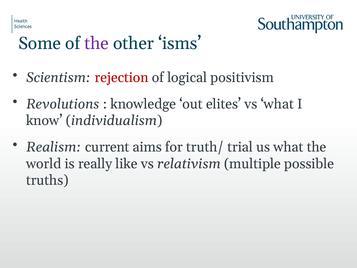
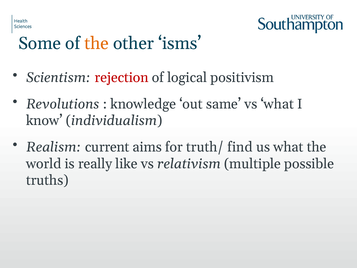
the at (97, 43) colour: purple -> orange
elites: elites -> same
trial: trial -> find
